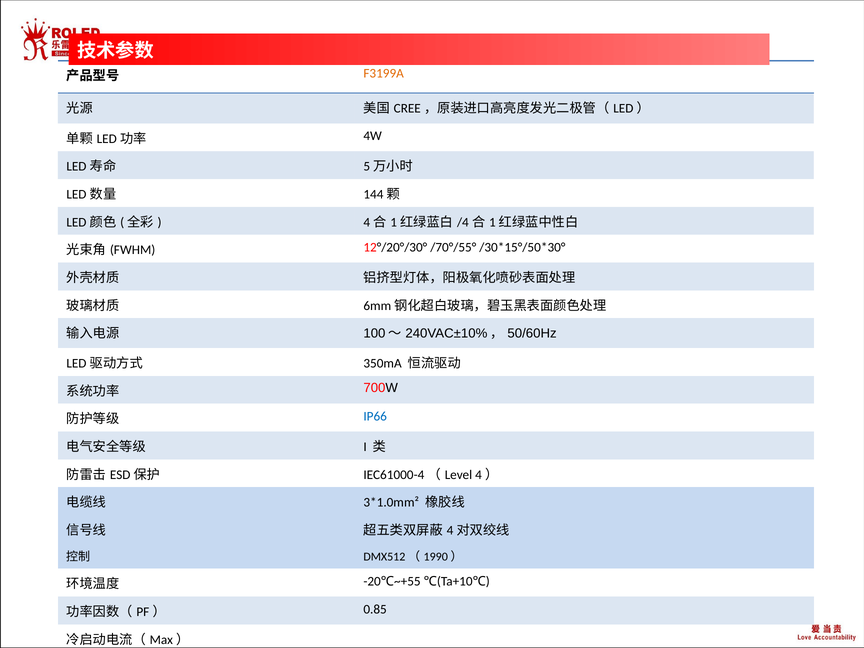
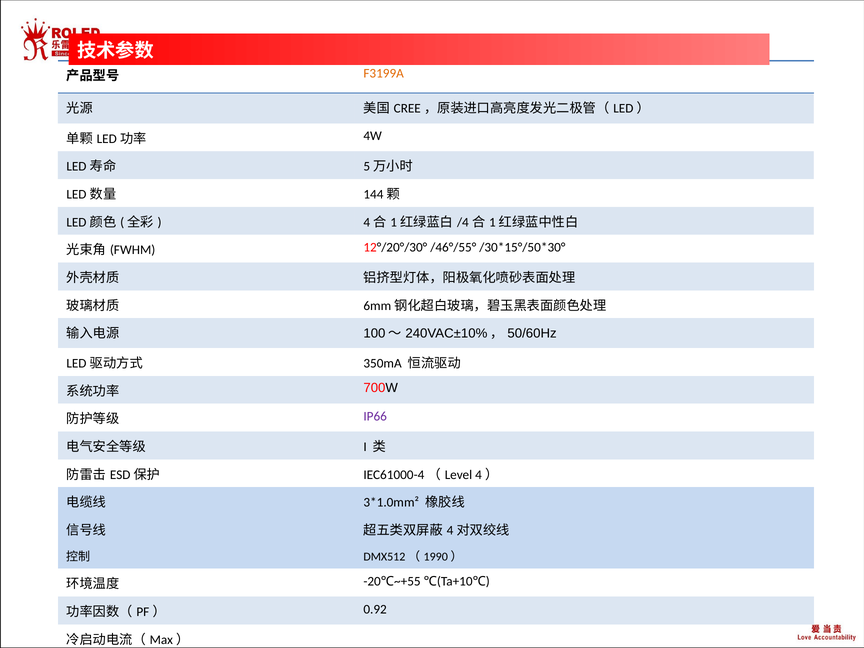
/70°/55°: /70°/55° -> /46°/55°
IP66 colour: blue -> purple
0.85: 0.85 -> 0.92
